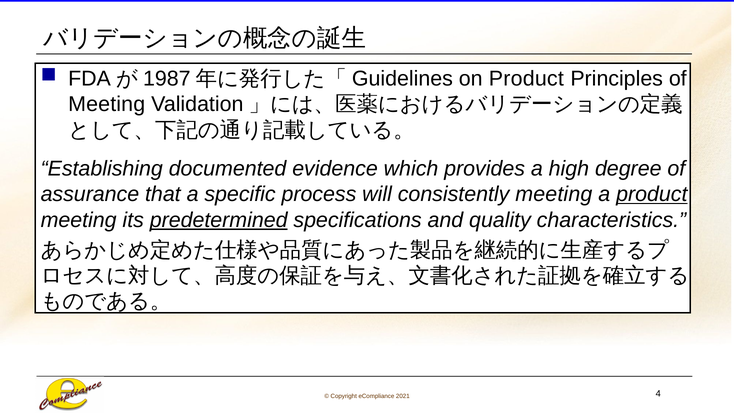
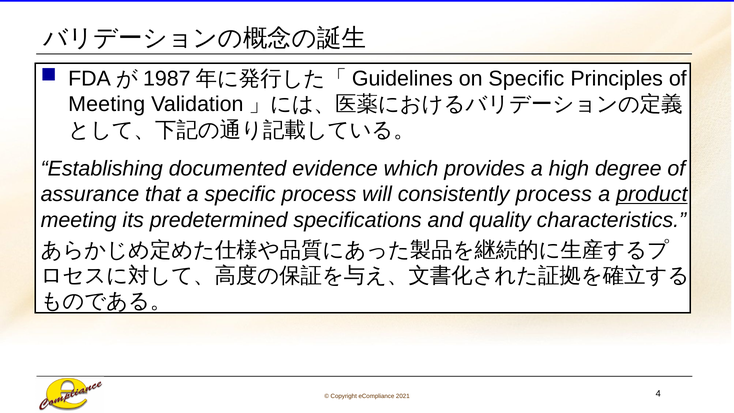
on Product: Product -> Specific
consistently meeting: meeting -> process
predetermined underline: present -> none
